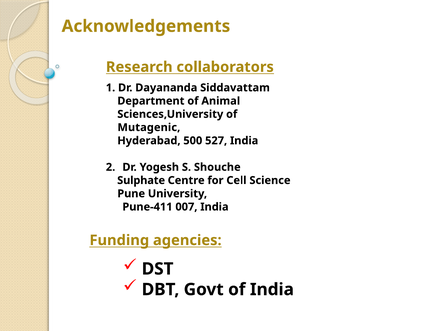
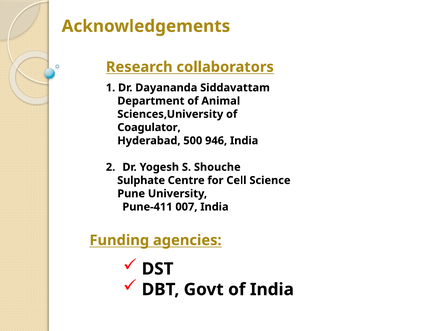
Mutagenic: Mutagenic -> Coagulator
527: 527 -> 946
